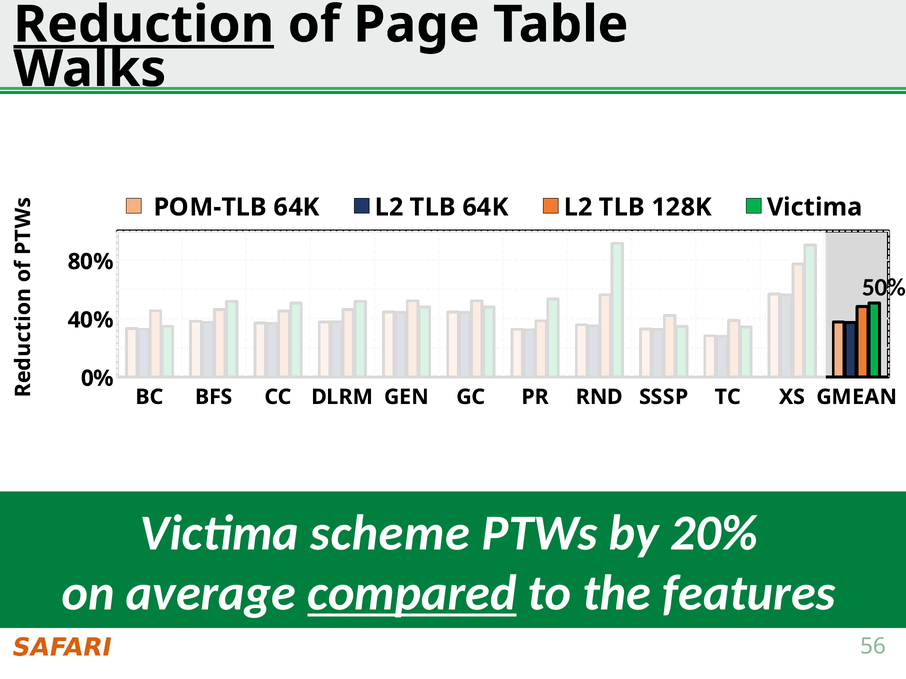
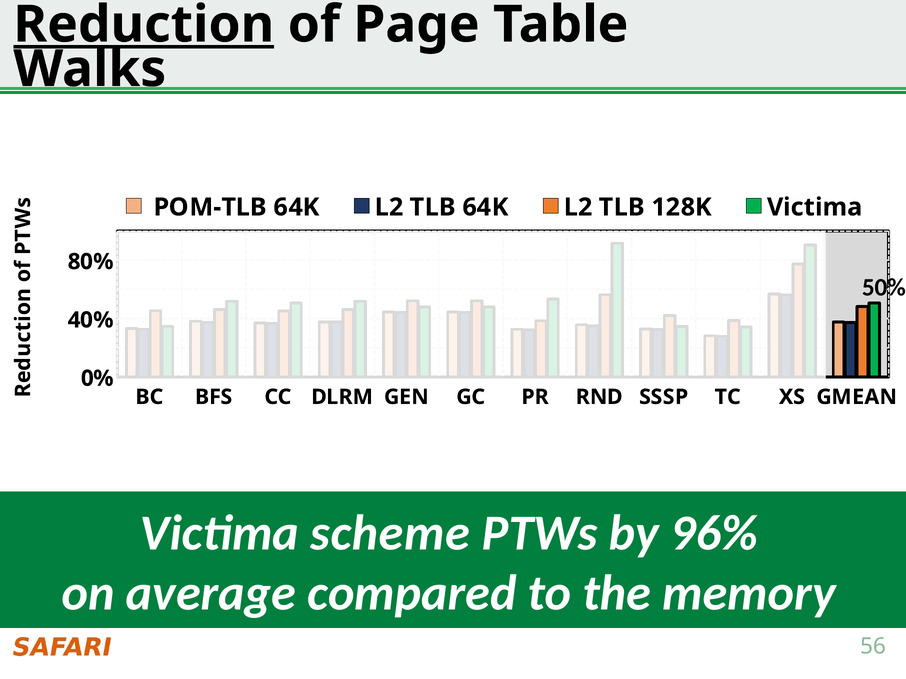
20%: 20% -> 96%
compared underline: present -> none
features: features -> memory
